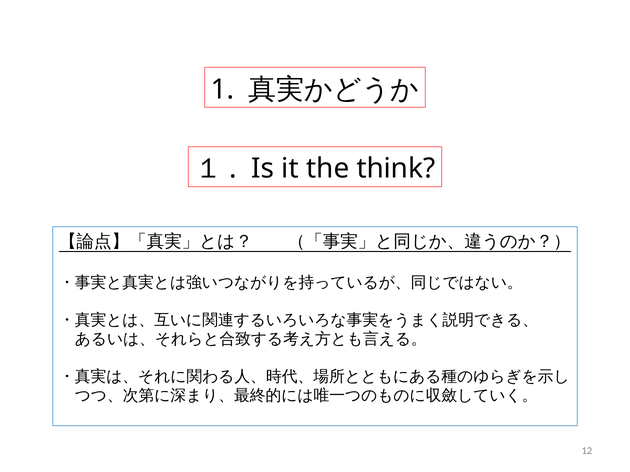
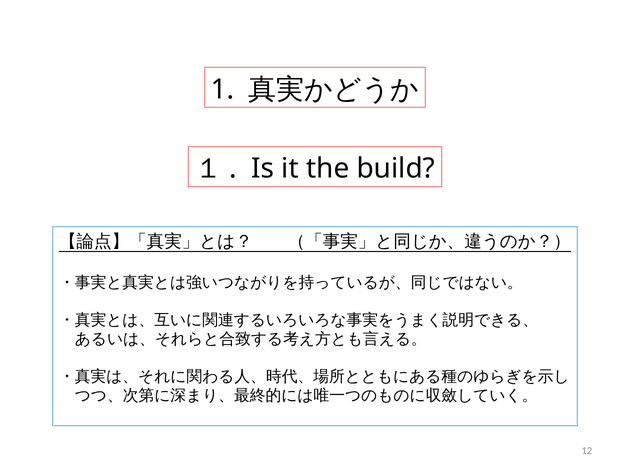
think: think -> build
